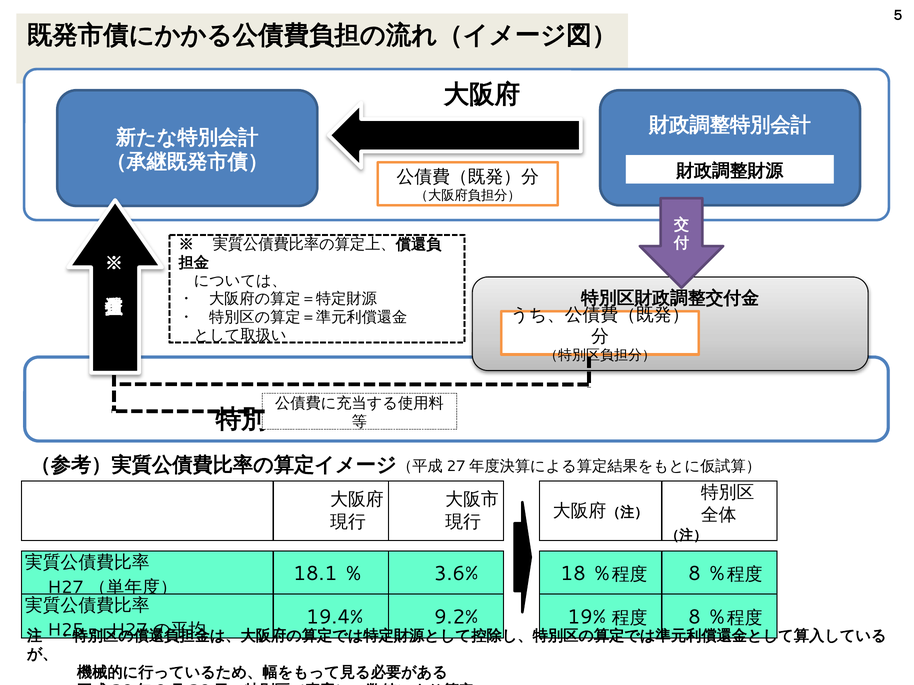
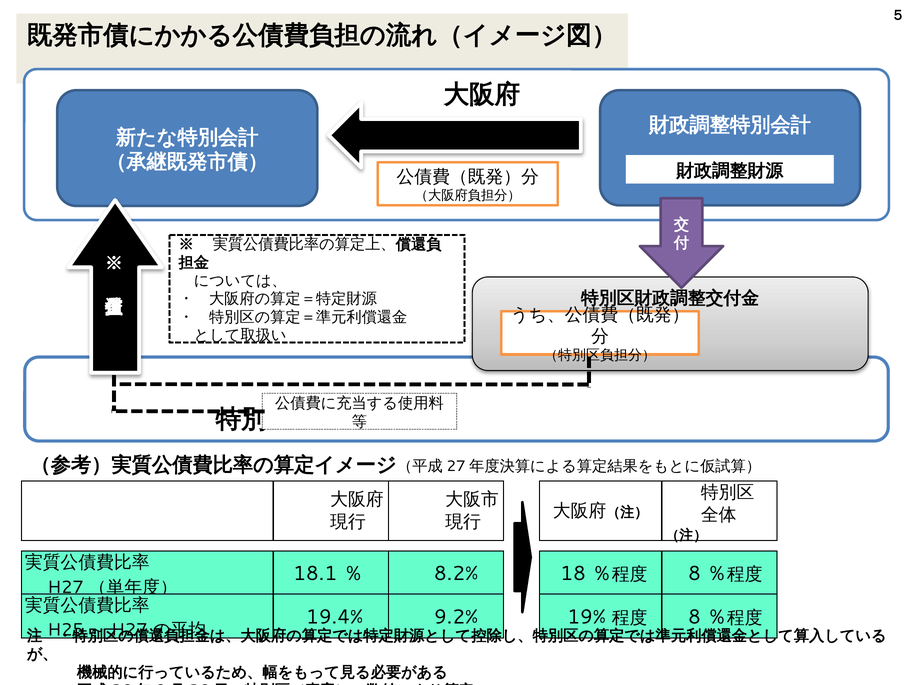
3.6%: 3.6% -> 8.2%
